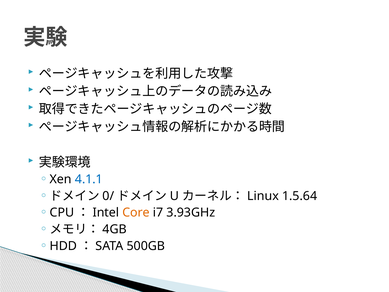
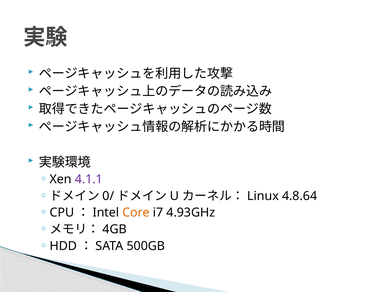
4.1.1 colour: blue -> purple
1.5.64: 1.5.64 -> 4.8.64
3.93GHz: 3.93GHz -> 4.93GHz
